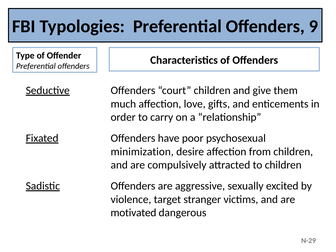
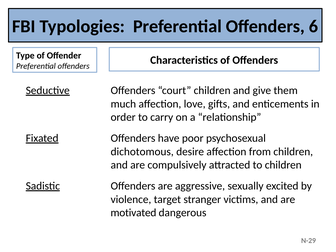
9: 9 -> 6
minimization: minimization -> dichotomous
